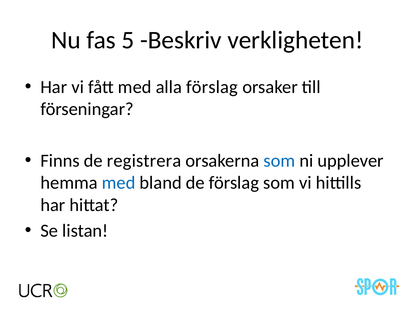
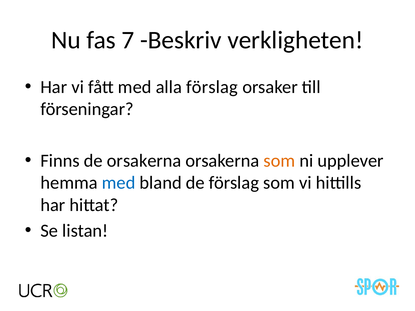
5: 5 -> 7
de registrera: registrera -> orsakerna
som at (279, 161) colour: blue -> orange
